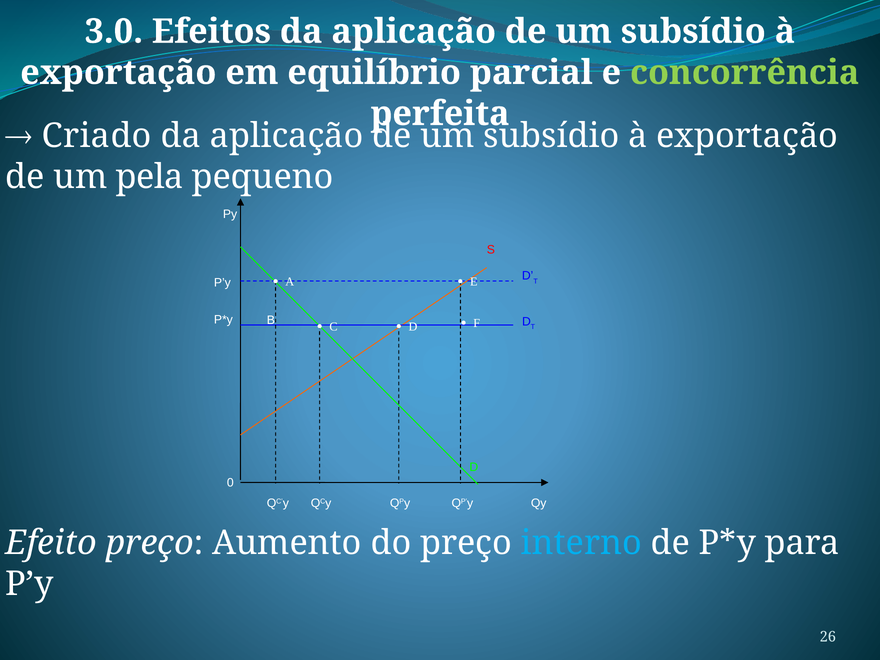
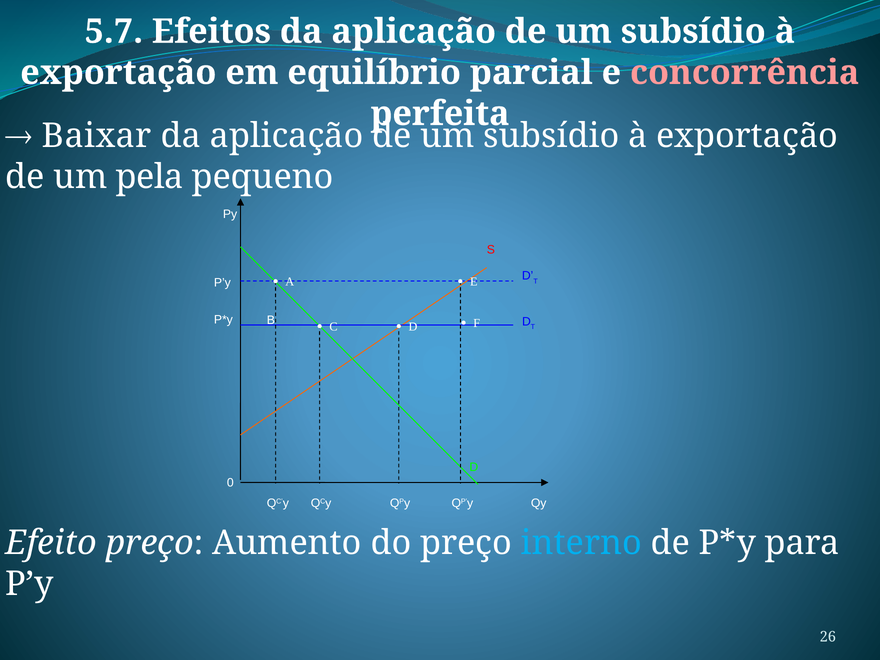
3.0: 3.0 -> 5.7
concorrência colour: light green -> pink
Criado: Criado -> Baixar
